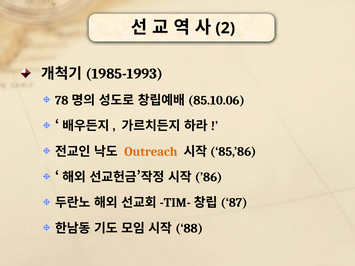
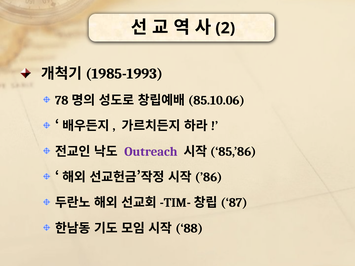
Outreach colour: orange -> purple
